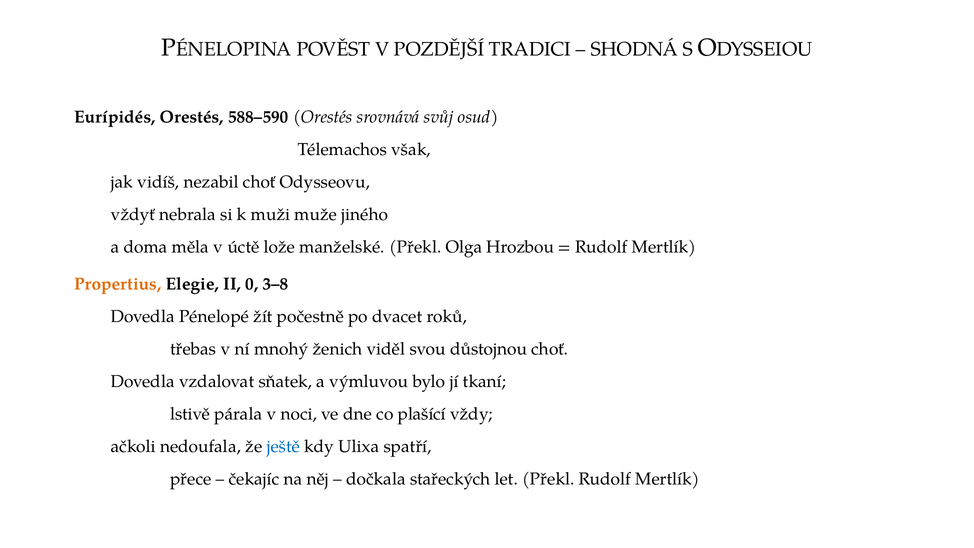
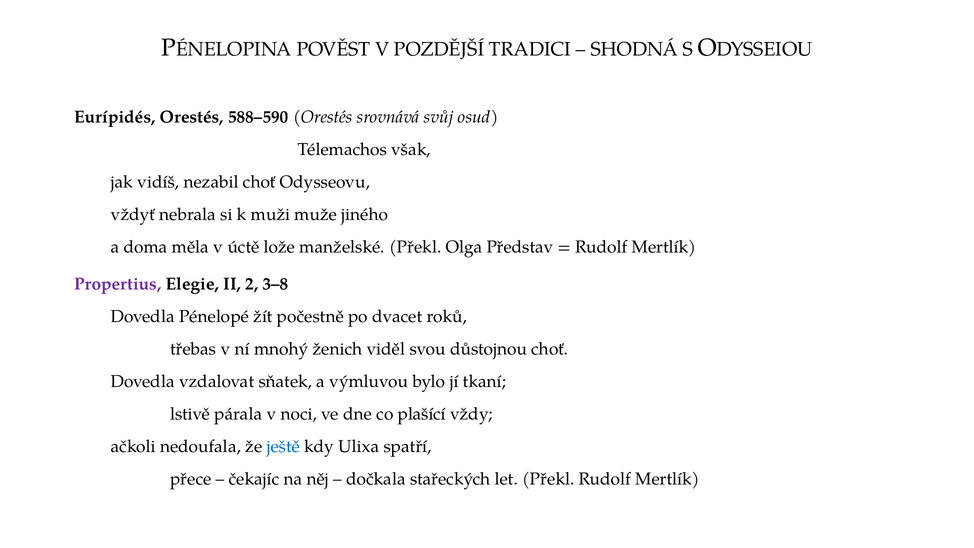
Hrozbou: Hrozbou -> Představ
Propertius colour: orange -> purple
0: 0 -> 2
